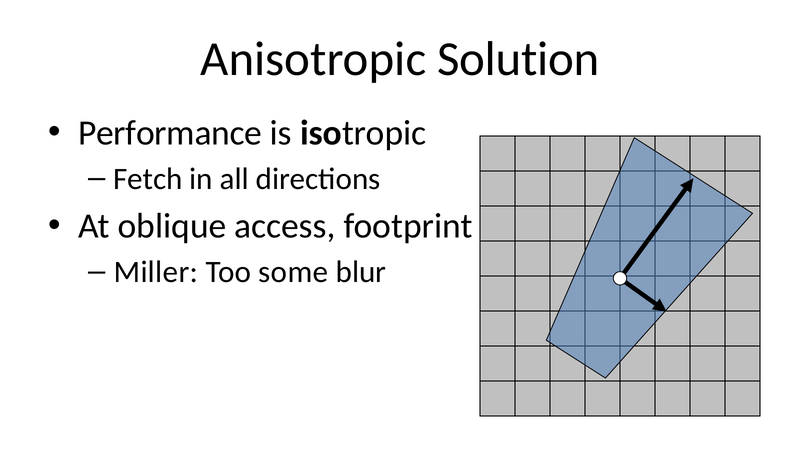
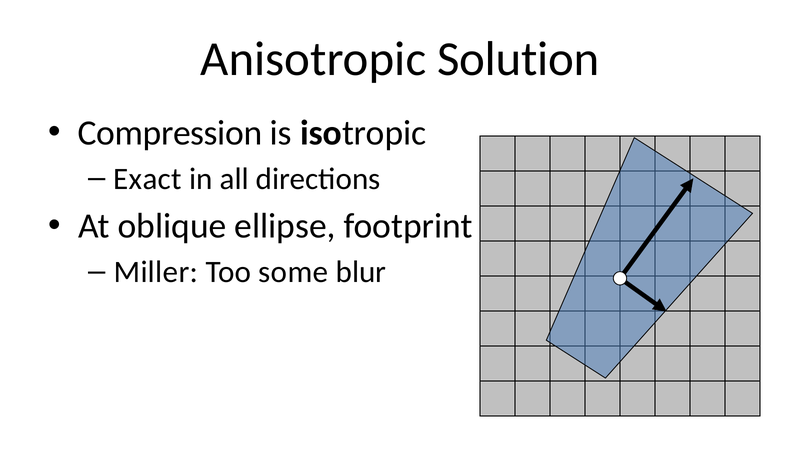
Performance: Performance -> Compression
Fetch: Fetch -> Exact
access: access -> ellipse
